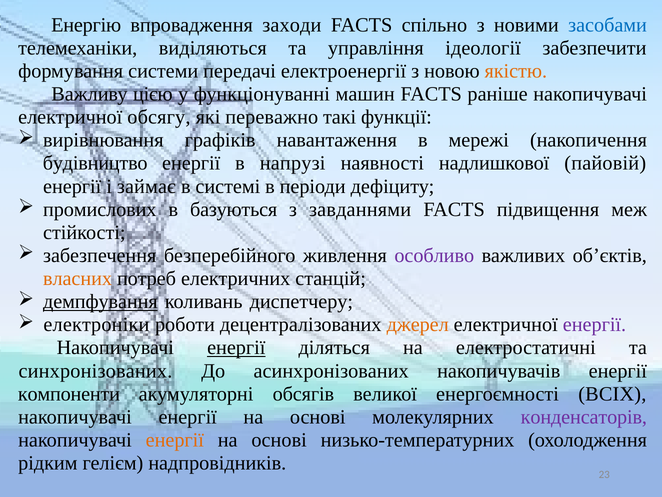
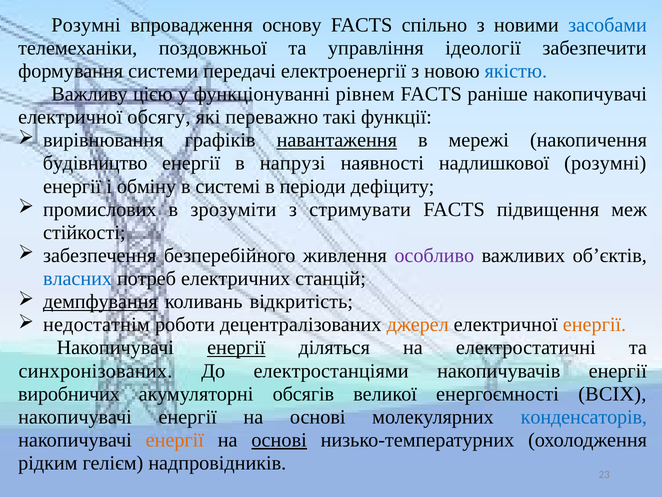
Енергію at (86, 25): Енергію -> Розумні
заходи: заходи -> основу
виділяються: виділяються -> поздовжньої
якістю colour: orange -> blue
машин: машин -> рівнем
навантаження underline: none -> present
надлишкової пайовій: пайовій -> розумні
займає: займає -> обміну
базуються: базуються -> зрозуміти
завданнями: завданнями -> стримувати
власних colour: orange -> blue
диспетчеру: диспетчеру -> відкритість
електроніки: електроніки -> недостатнім
енергії at (594, 324) colour: purple -> orange
асинхронізованих: асинхронізованих -> електростанціями
компоненти: компоненти -> виробничих
конденсаторів colour: purple -> blue
основі at (279, 440) underline: none -> present
